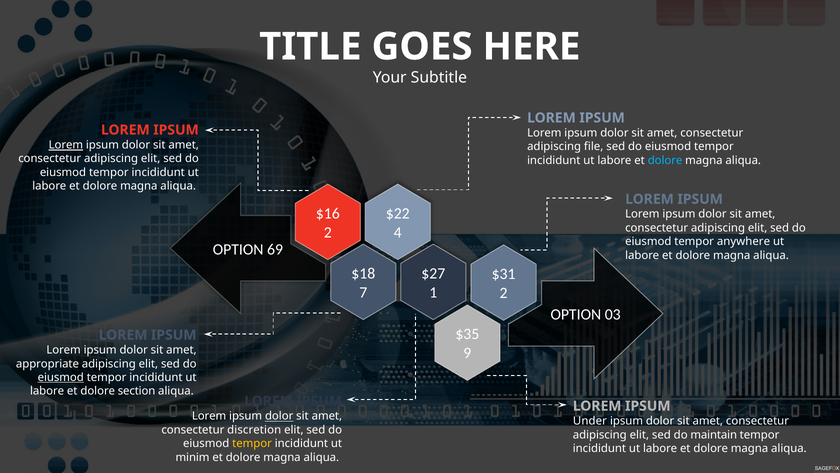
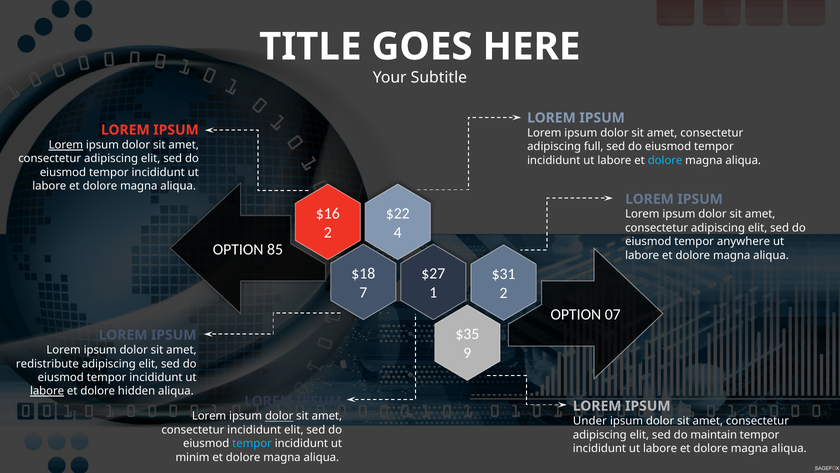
file: file -> full
69: 69 -> 85
03: 03 -> 07
appropriate: appropriate -> redistribute
eiusmod at (61, 377) underline: present -> none
labore at (47, 391) underline: none -> present
section: section -> hidden
consectetur discretion: discretion -> incididunt
tempor at (252, 443) colour: yellow -> light blue
